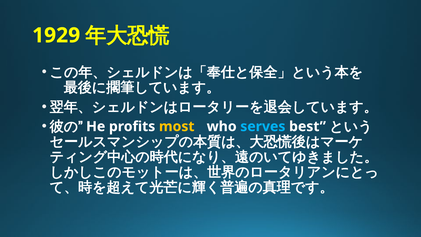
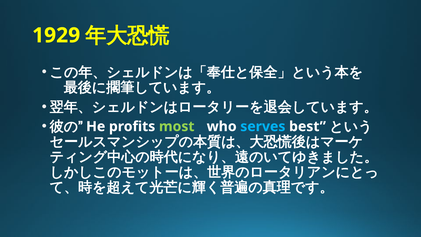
most colour: yellow -> light green
